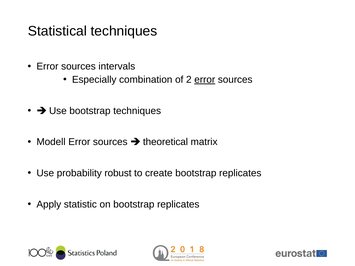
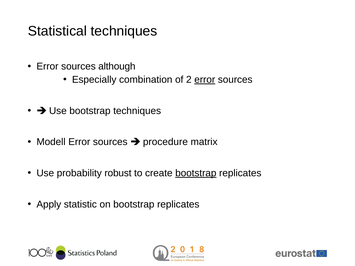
intervals: intervals -> although
theoretical: theoretical -> procedure
bootstrap at (196, 173) underline: none -> present
